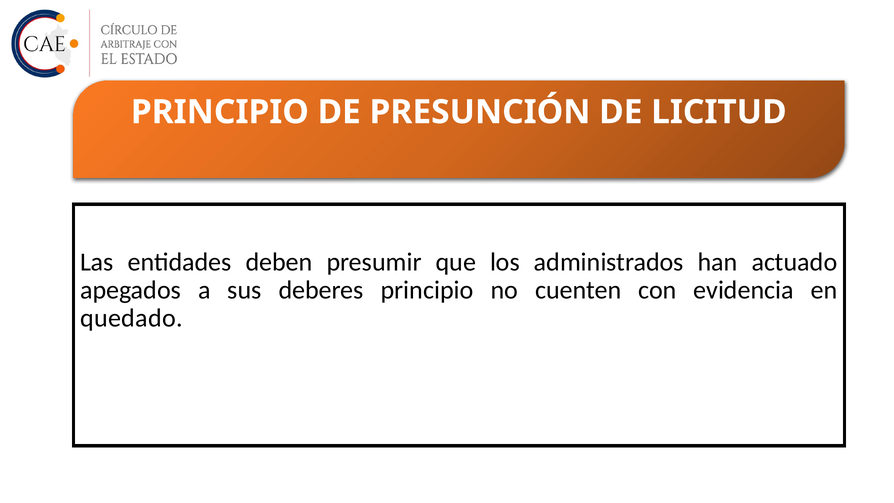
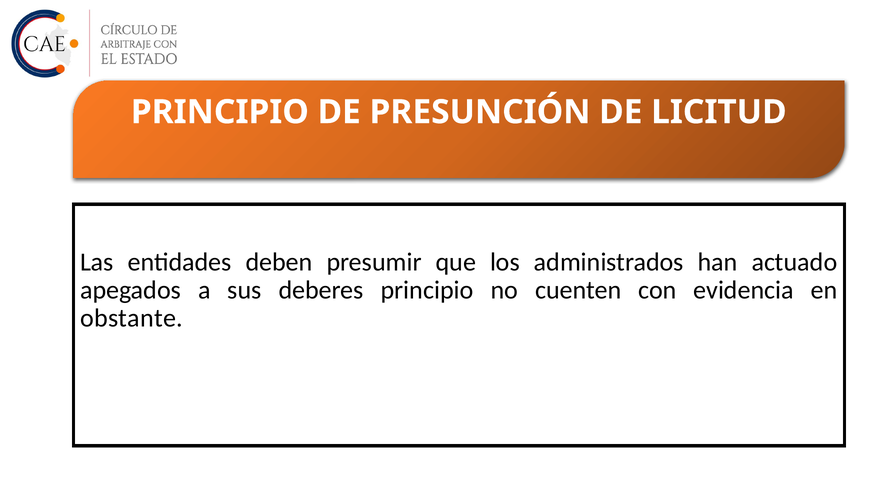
quedado: quedado -> obstante
